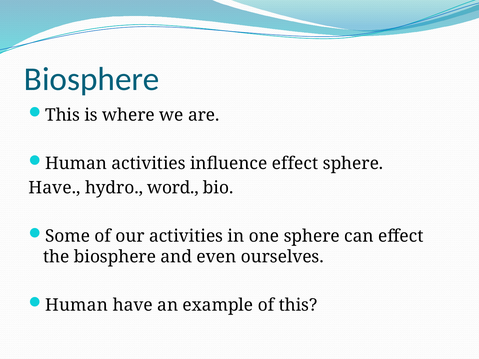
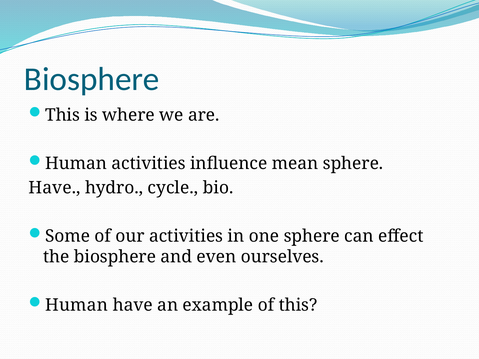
influence effect: effect -> mean
word: word -> cycle
